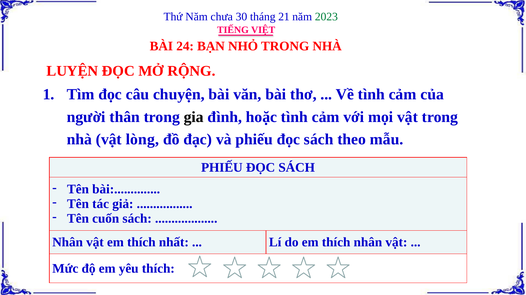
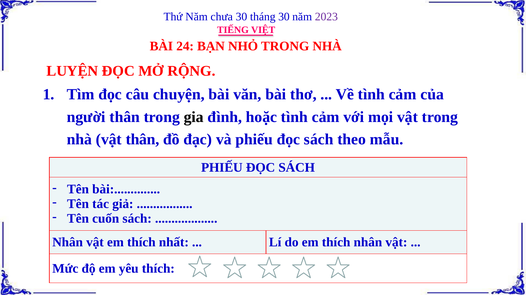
tháng 21: 21 -> 30
2023 colour: green -> purple
vật lòng: lòng -> thân
